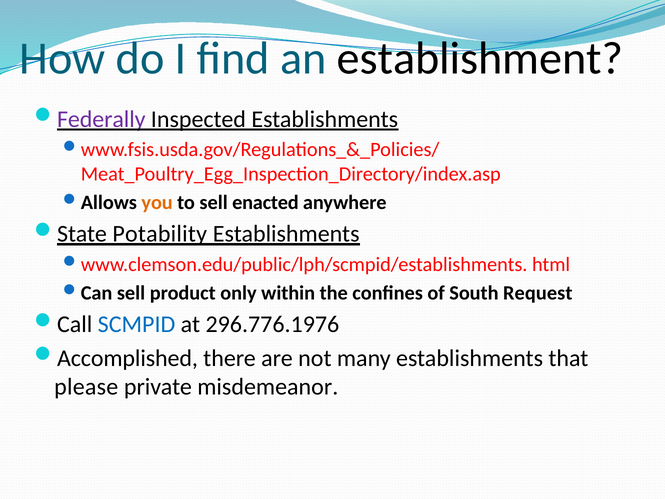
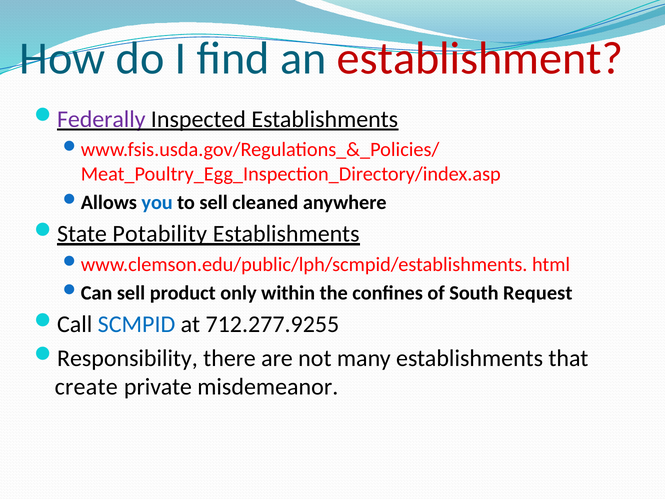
establishment colour: black -> red
you colour: orange -> blue
enacted: enacted -> cleaned
296.776.1976: 296.776.1976 -> 712.277.9255
Accomplished: Accomplished -> Responsibility
please: please -> create
